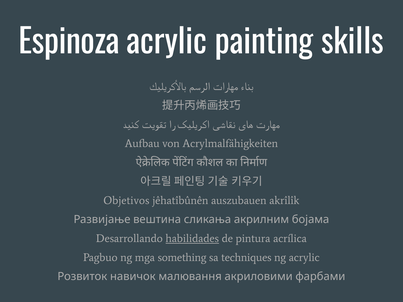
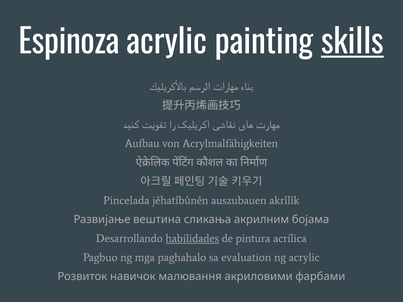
skills underline: none -> present
Objetivos: Objetivos -> Pincelada
something: something -> paghahalo
techniques: techniques -> evaluation
